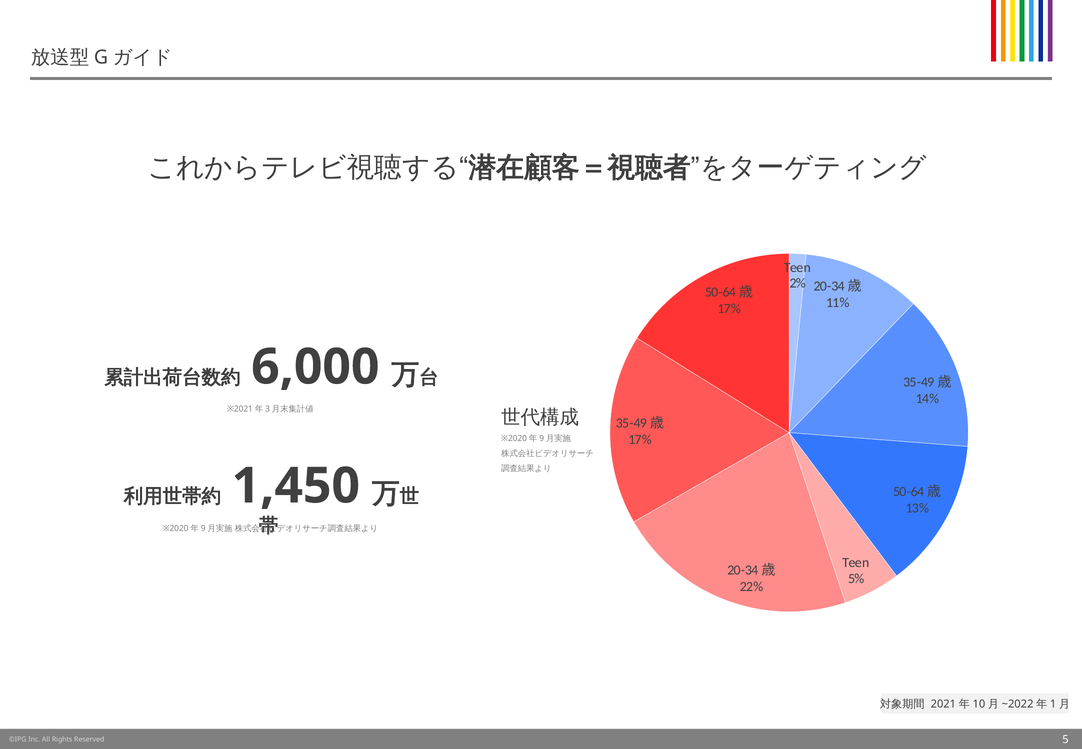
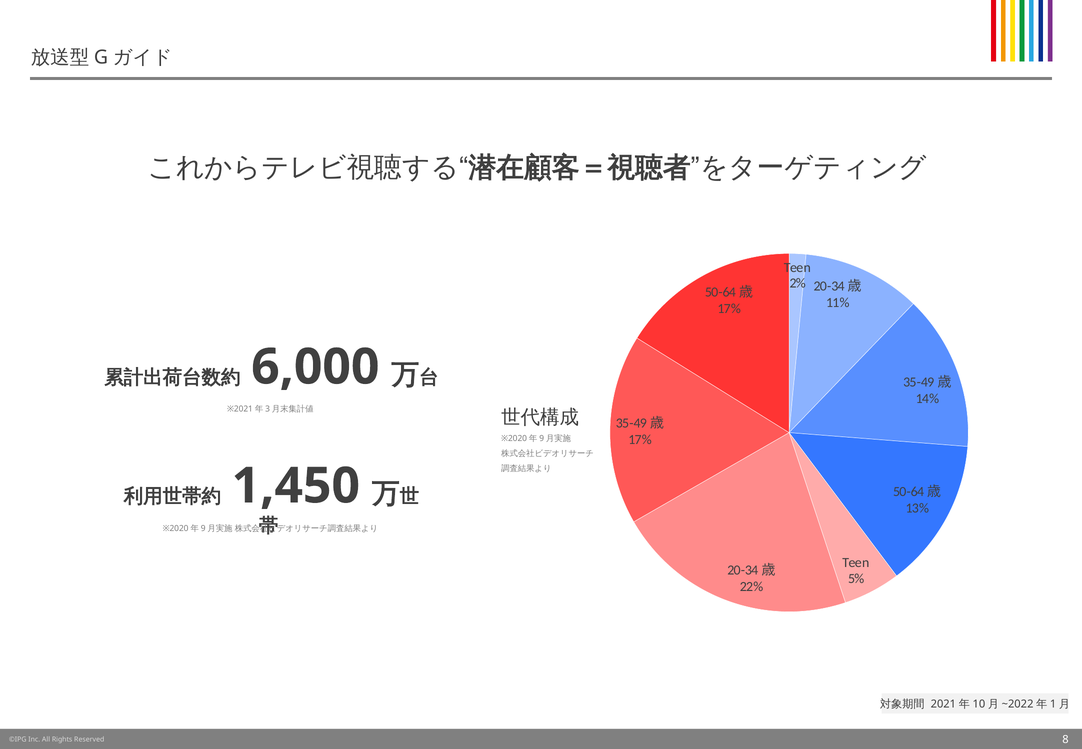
5: 5 -> 8
